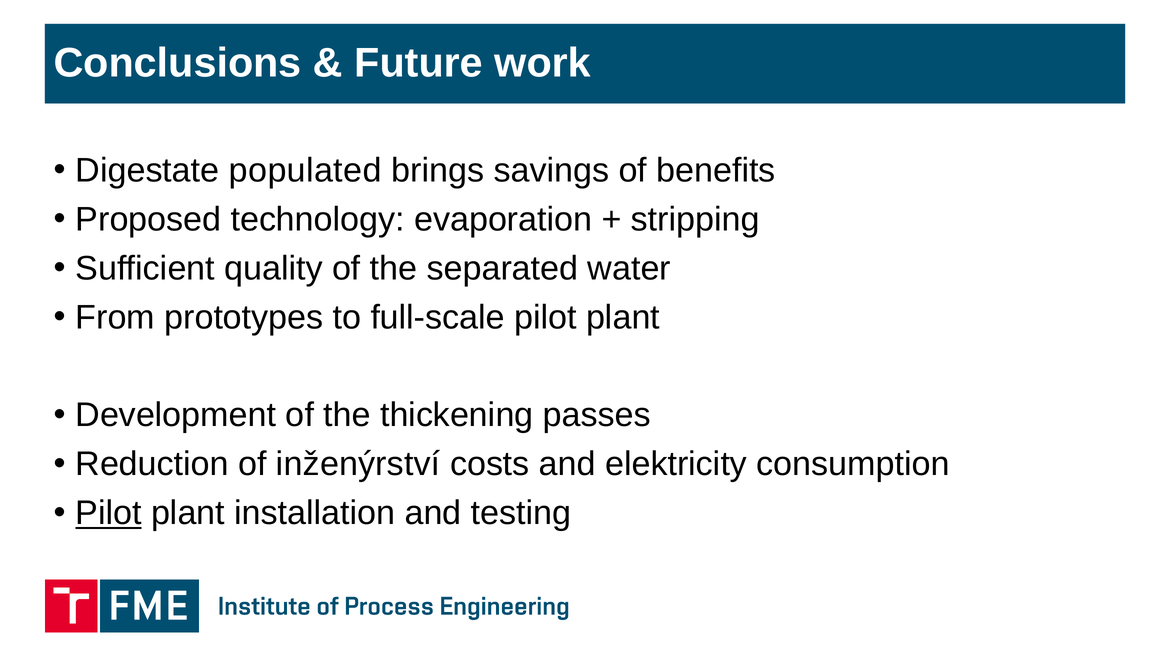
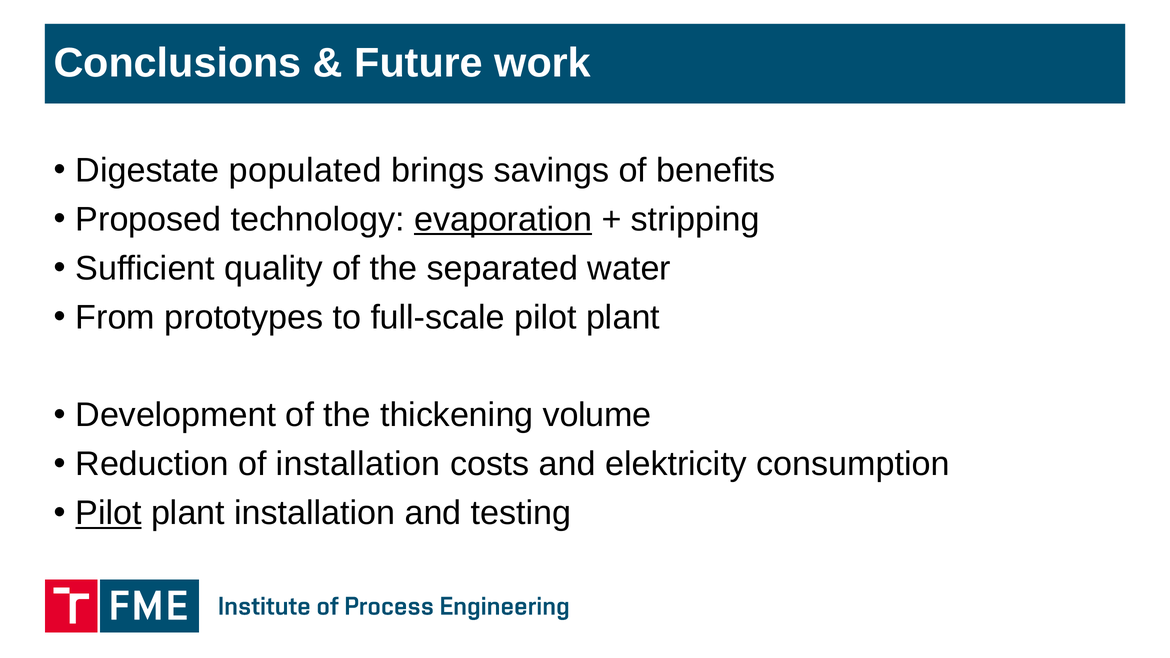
evaporation underline: none -> present
passes: passes -> volume
of inženýrství: inženýrství -> installation
